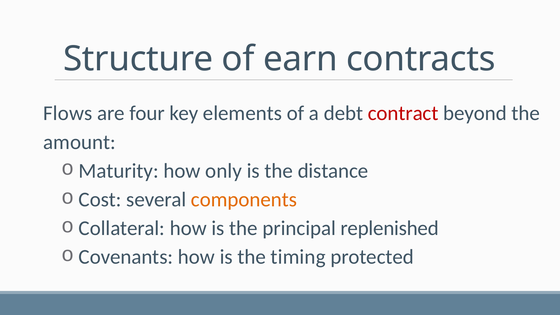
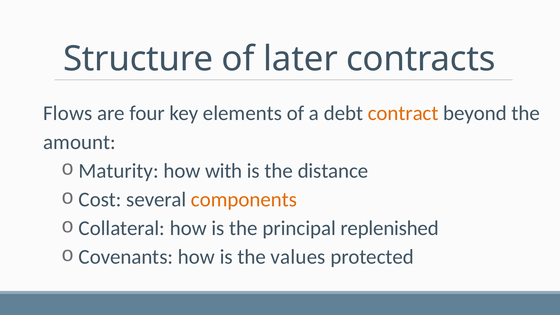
earn: earn -> later
contract colour: red -> orange
only: only -> with
timing: timing -> values
